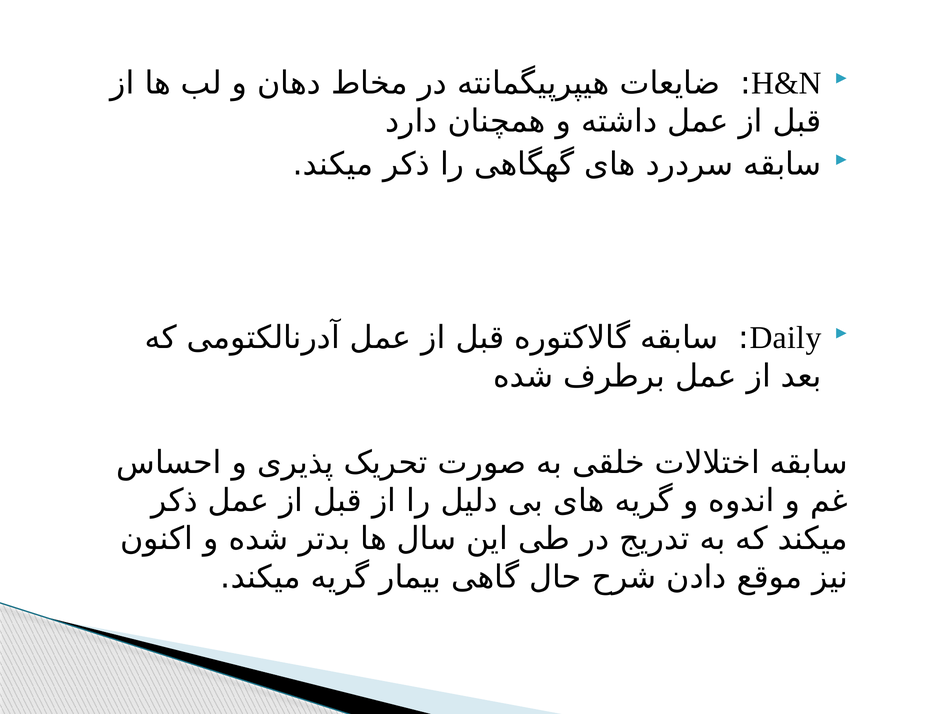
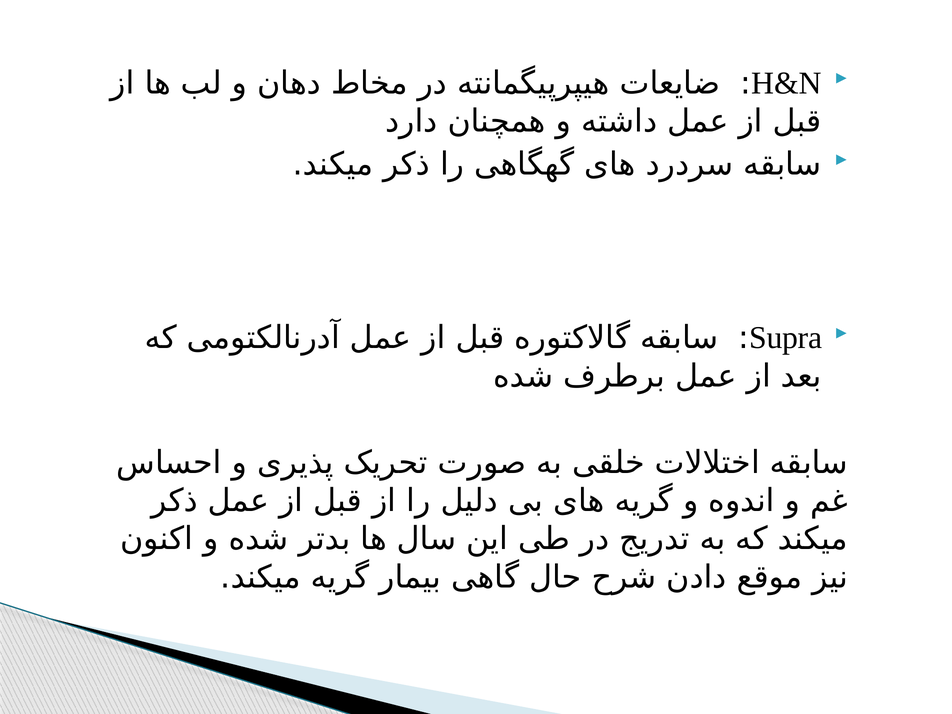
Daily: Daily -> Supra
